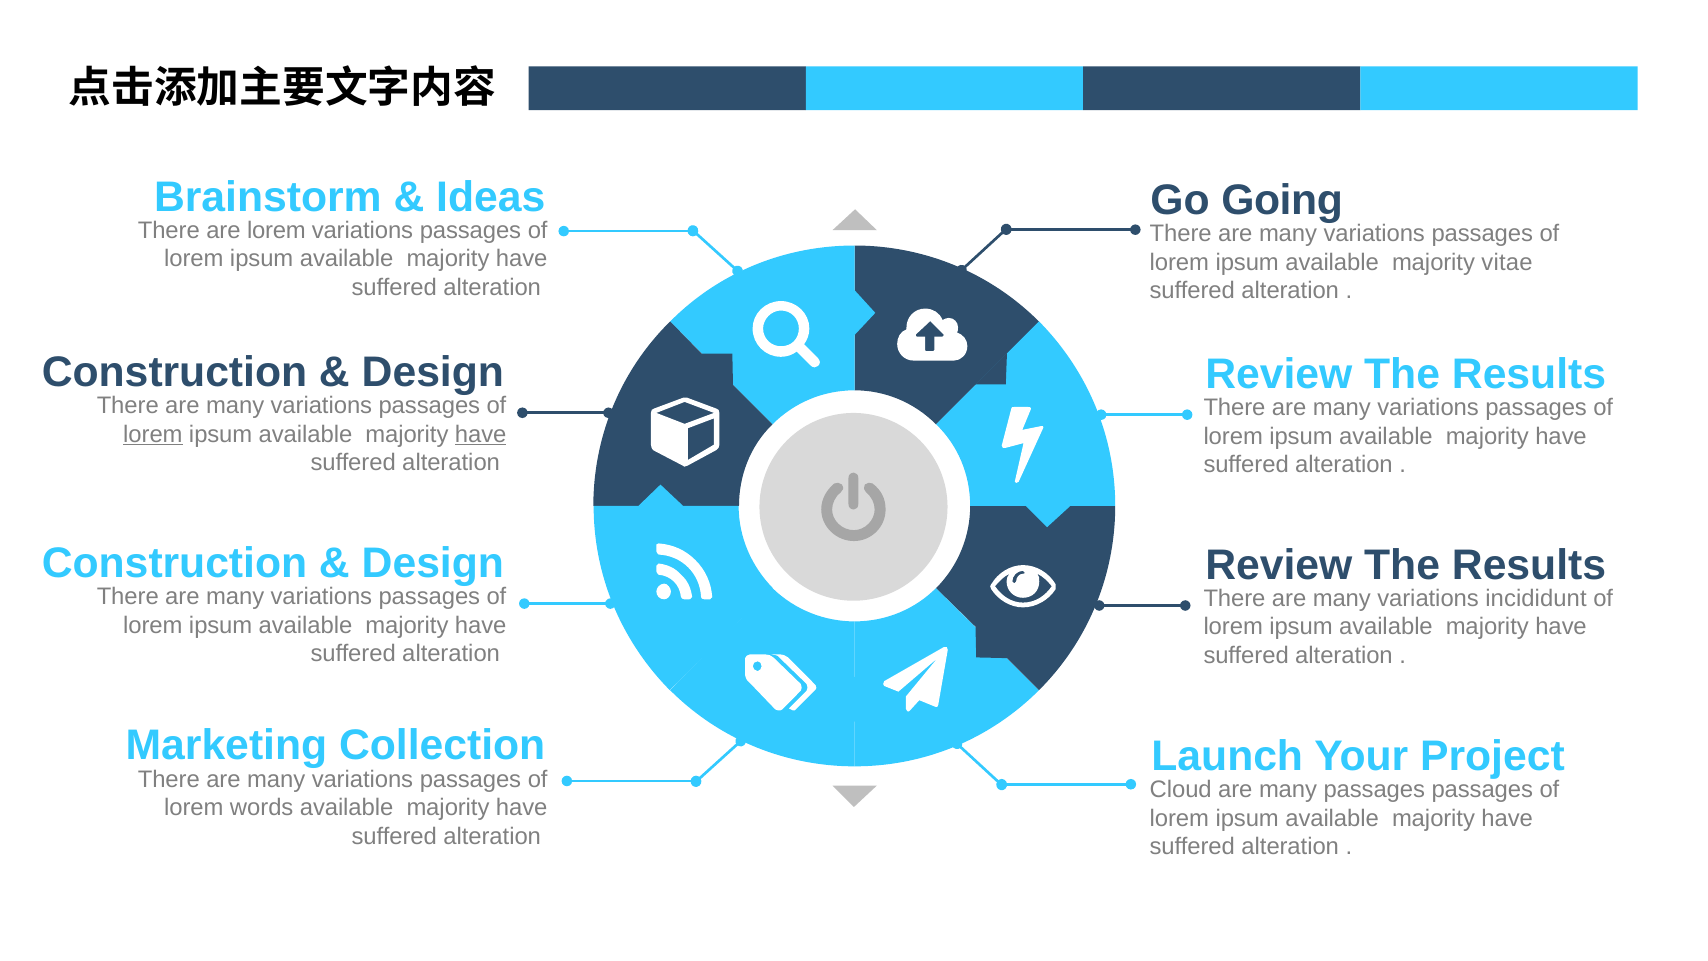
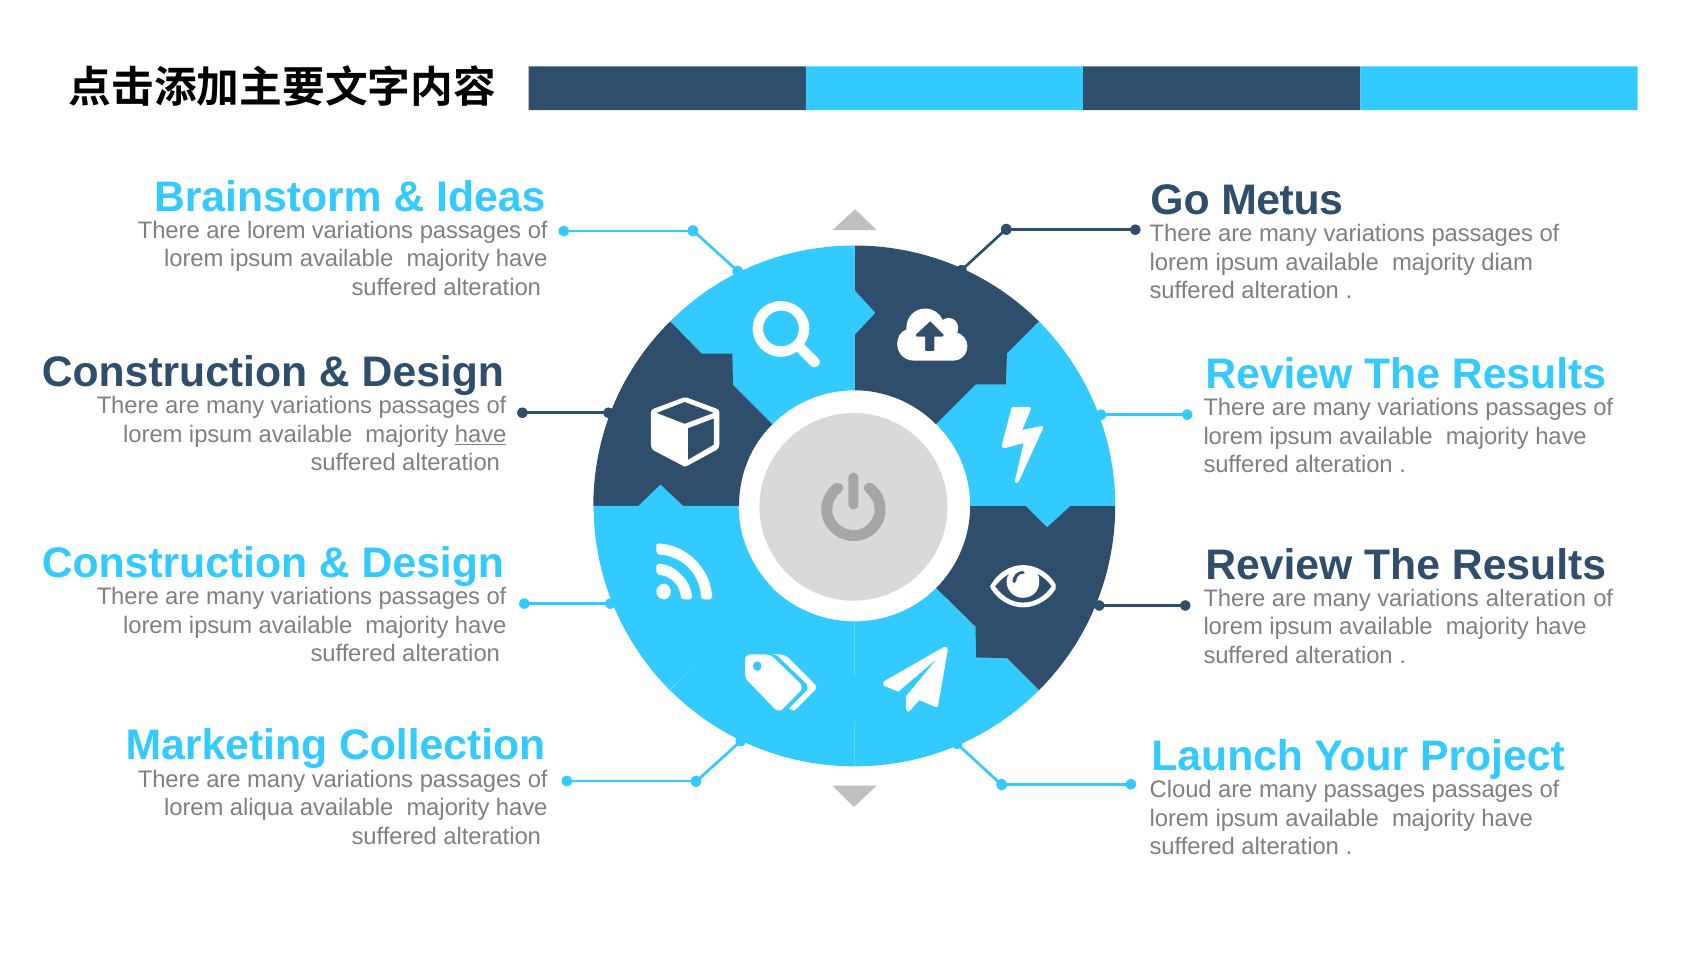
Going: Going -> Metus
vitae: vitae -> diam
lorem at (153, 434) underline: present -> none
variations incididunt: incididunt -> alteration
words: words -> aliqua
